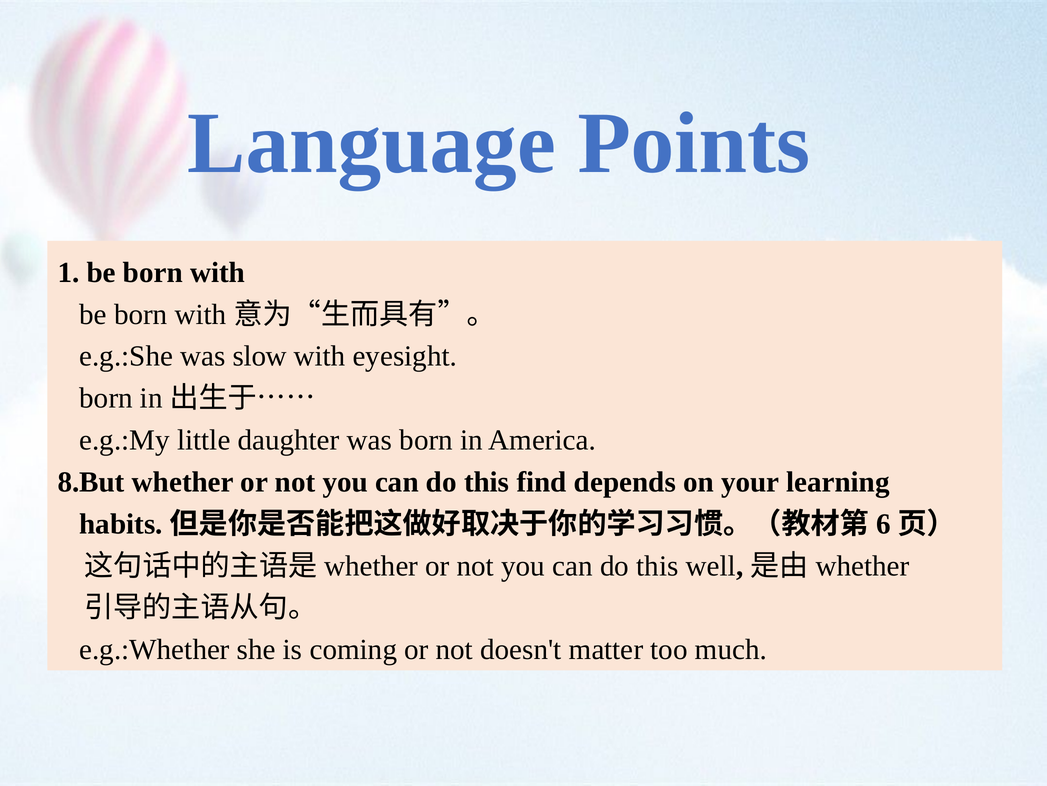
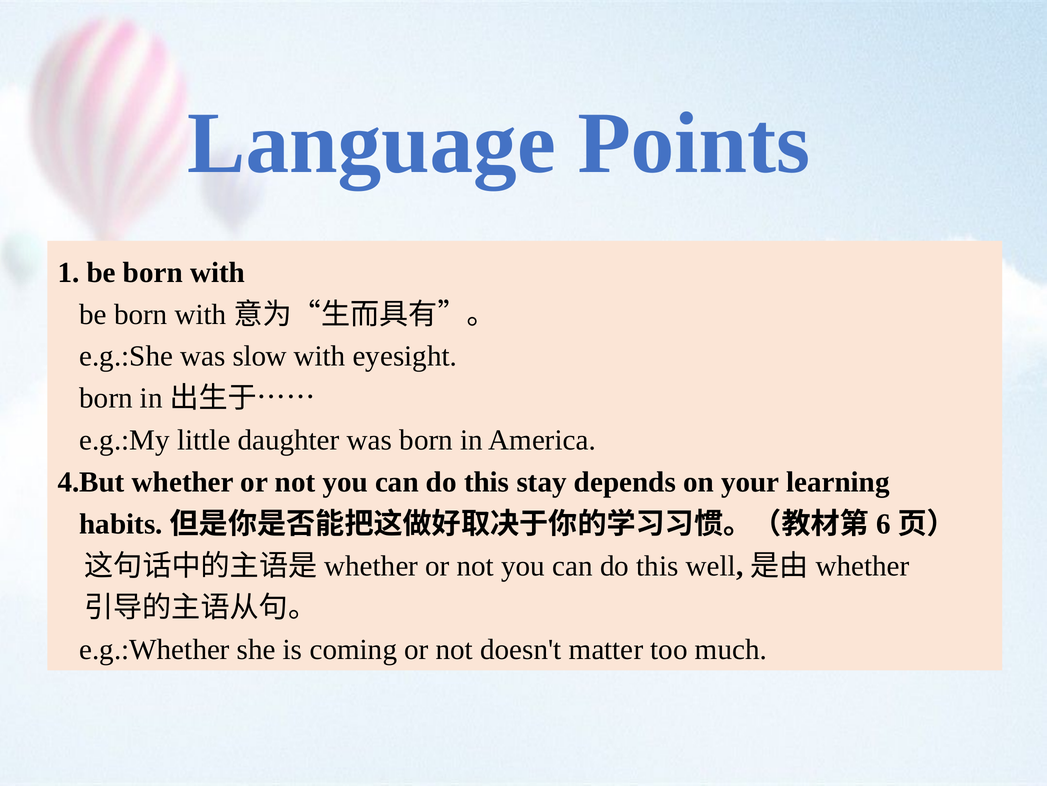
8.But: 8.But -> 4.But
find: find -> stay
